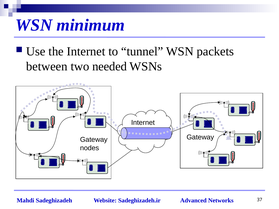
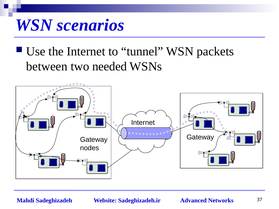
minimum: minimum -> scenarios
